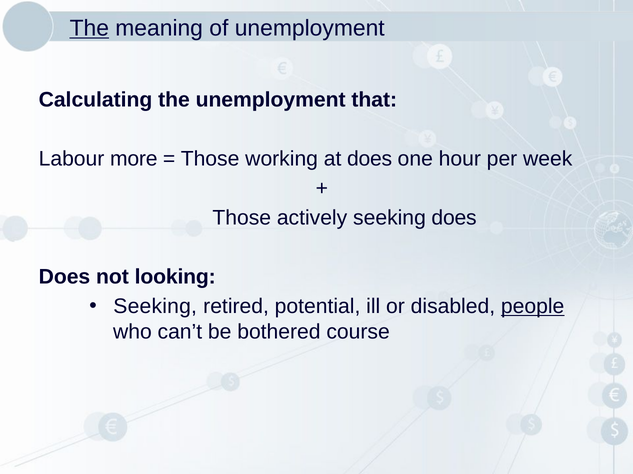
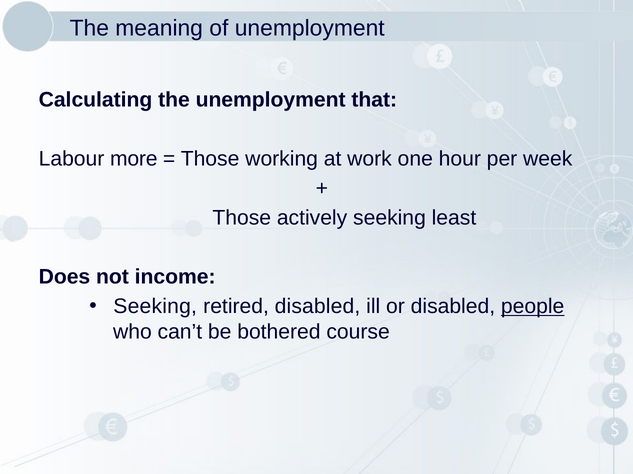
The at (89, 28) underline: present -> none
at does: does -> work
seeking does: does -> least
looking: looking -> income
retired potential: potential -> disabled
